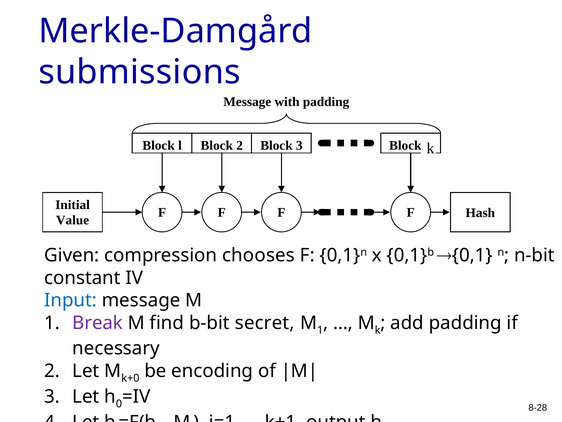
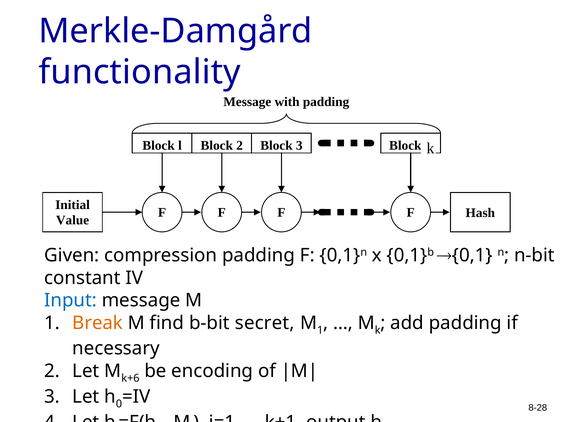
submissions: submissions -> functionality
compression chooses: chooses -> padding
Break colour: purple -> orange
k+0: k+0 -> k+6
